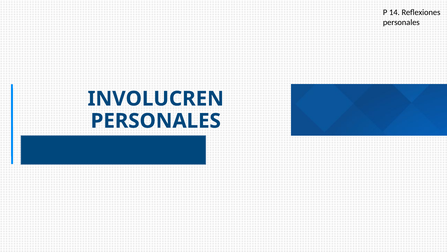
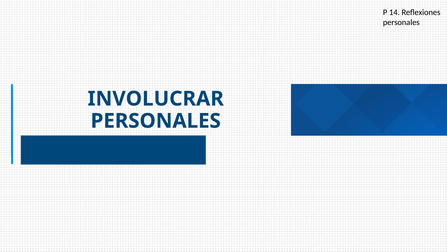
INVOLUCREN: INVOLUCREN -> INVOLUCRAR
